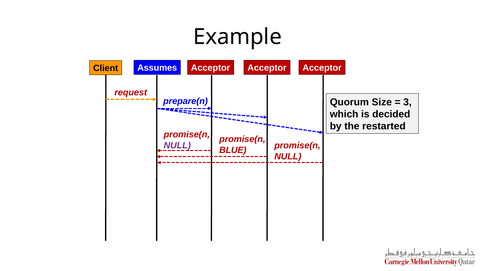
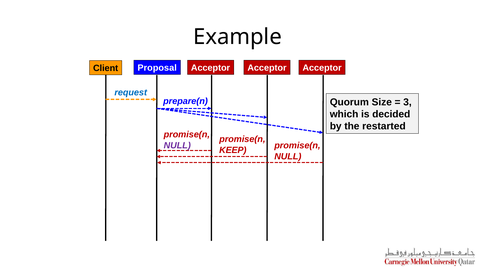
Assumes: Assumes -> Proposal
request colour: red -> blue
BLUE: BLUE -> KEEP
